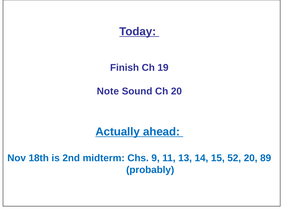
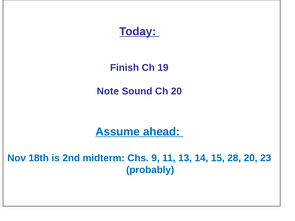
Actually: Actually -> Assume
52: 52 -> 28
89: 89 -> 23
